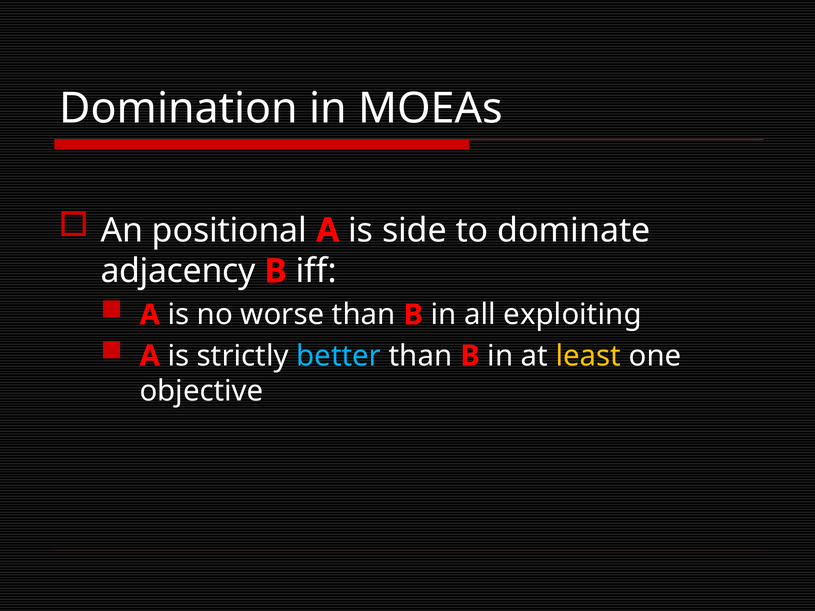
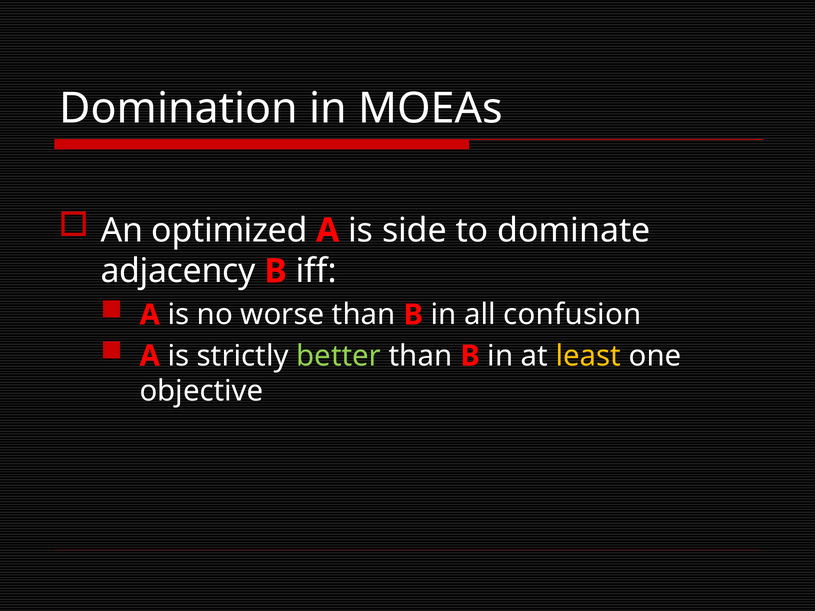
positional: positional -> optimized
exploiting: exploiting -> confusion
better colour: light blue -> light green
